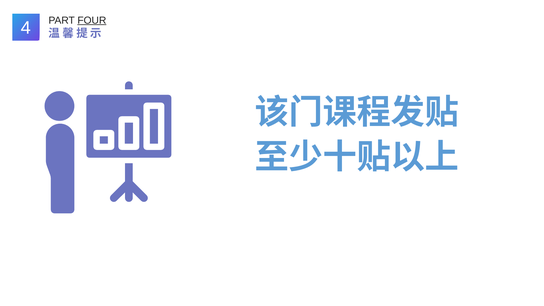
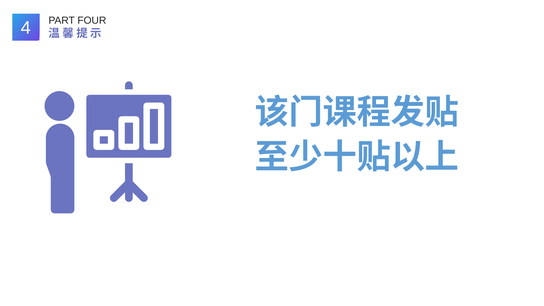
FOUR underline: present -> none
